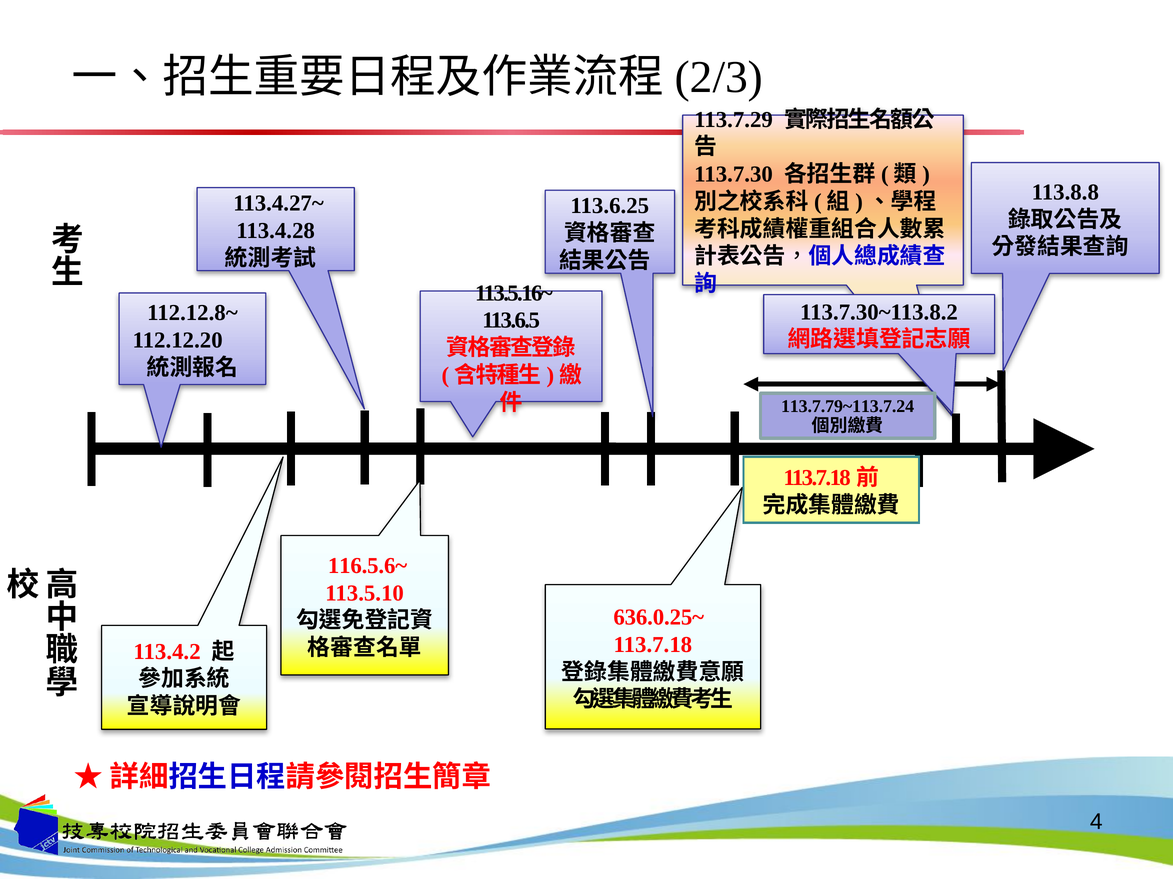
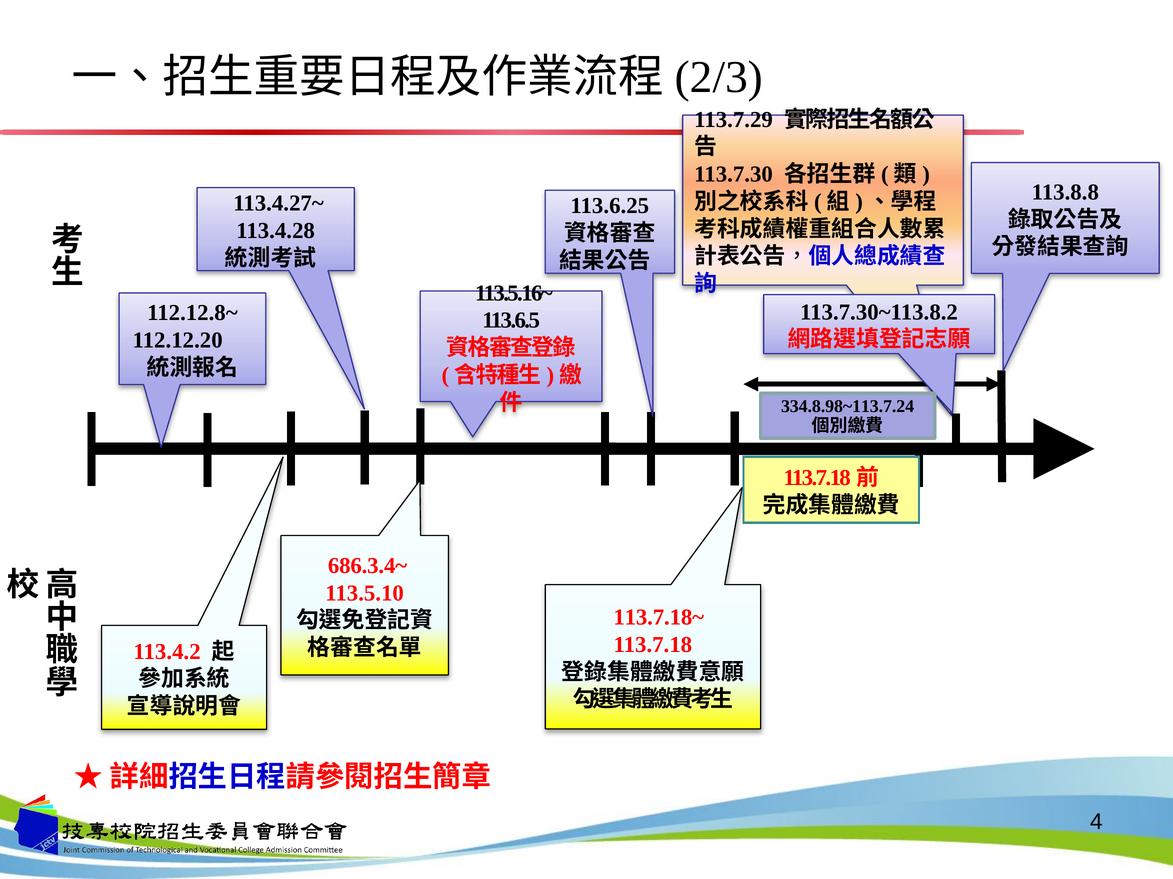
113.7.79~113.7.24: 113.7.79~113.7.24 -> 334.8.98~113.7.24
116.5.6~: 116.5.6~ -> 686.3.4~
636.0.25~: 636.0.25~ -> 113.7.18~
